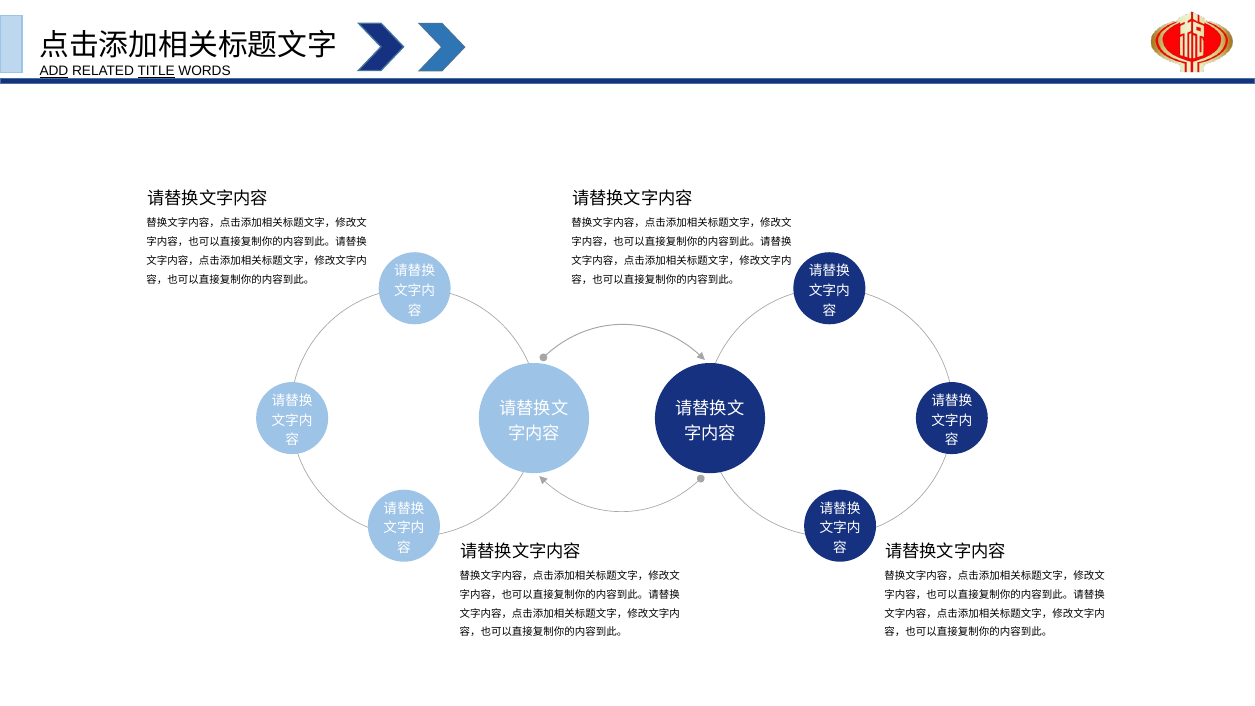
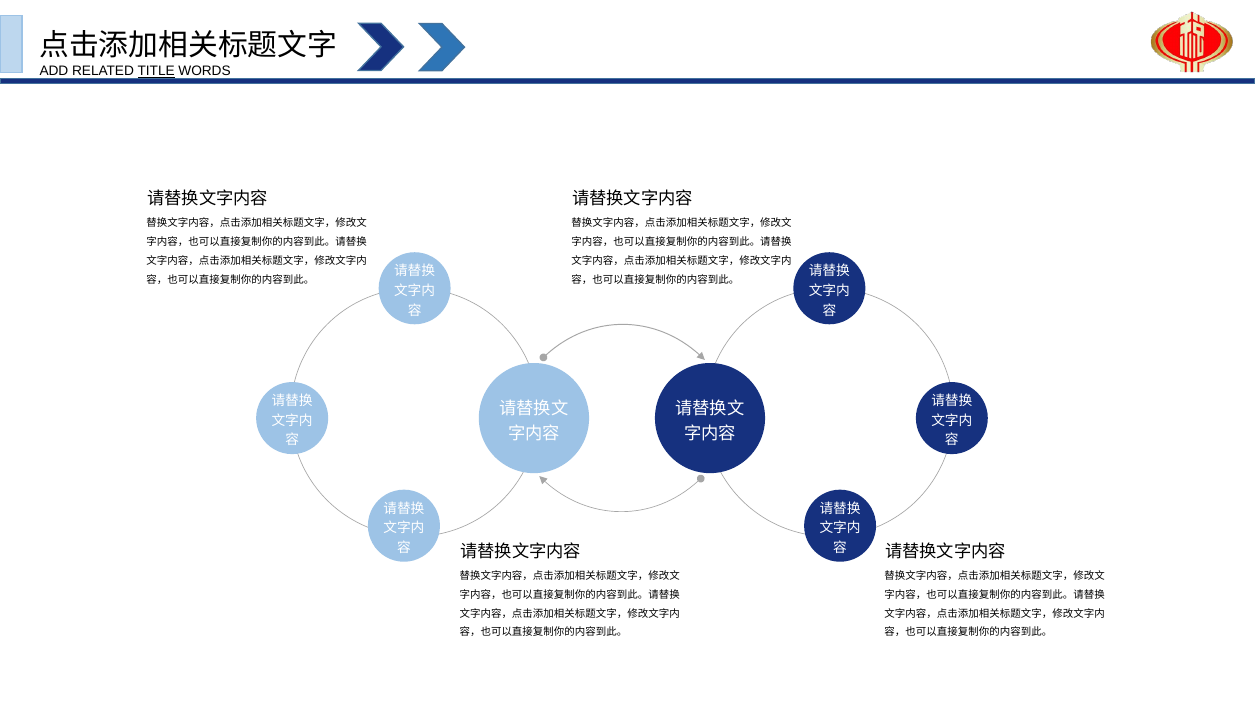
ADD underline: present -> none
